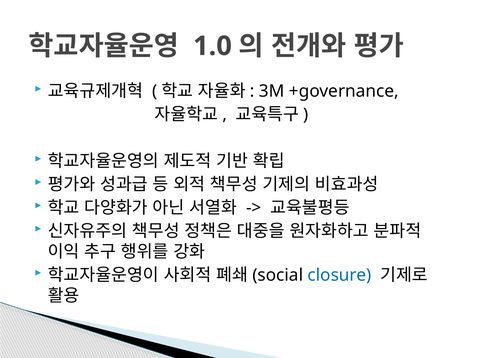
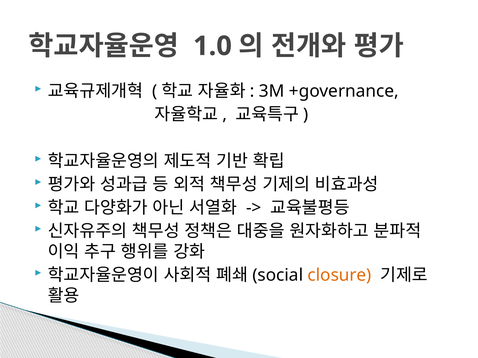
closure colour: blue -> orange
